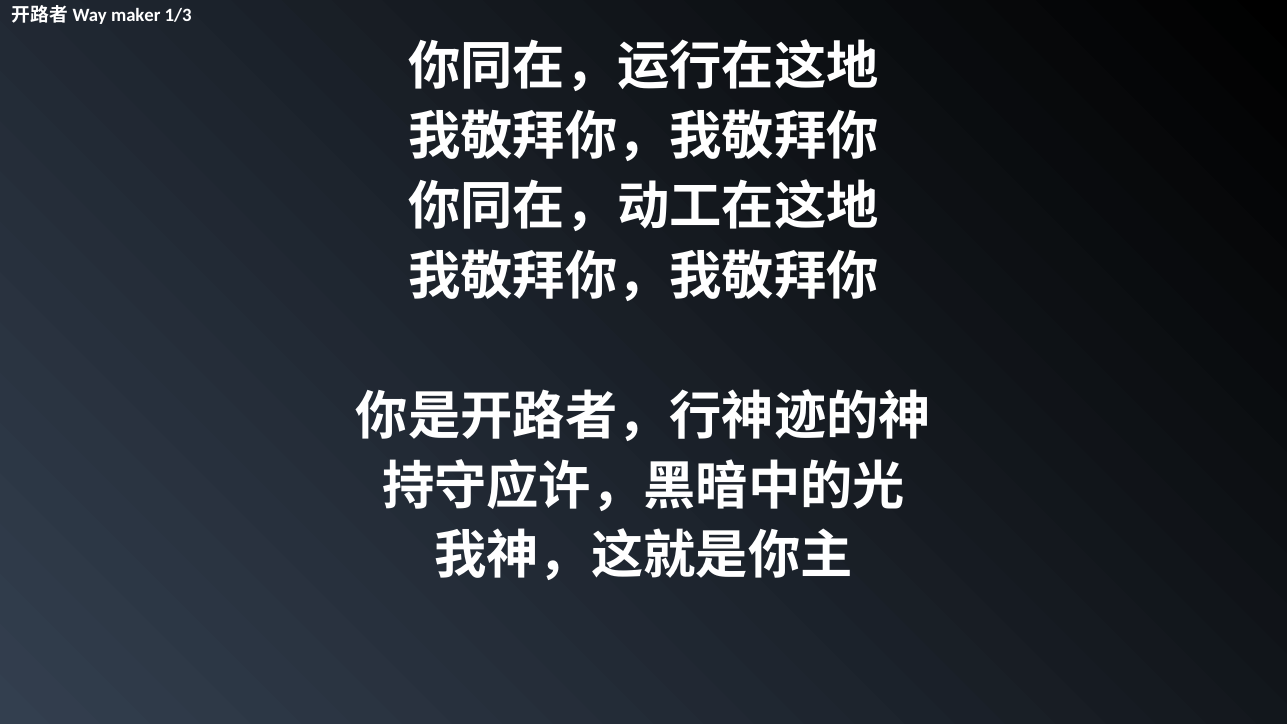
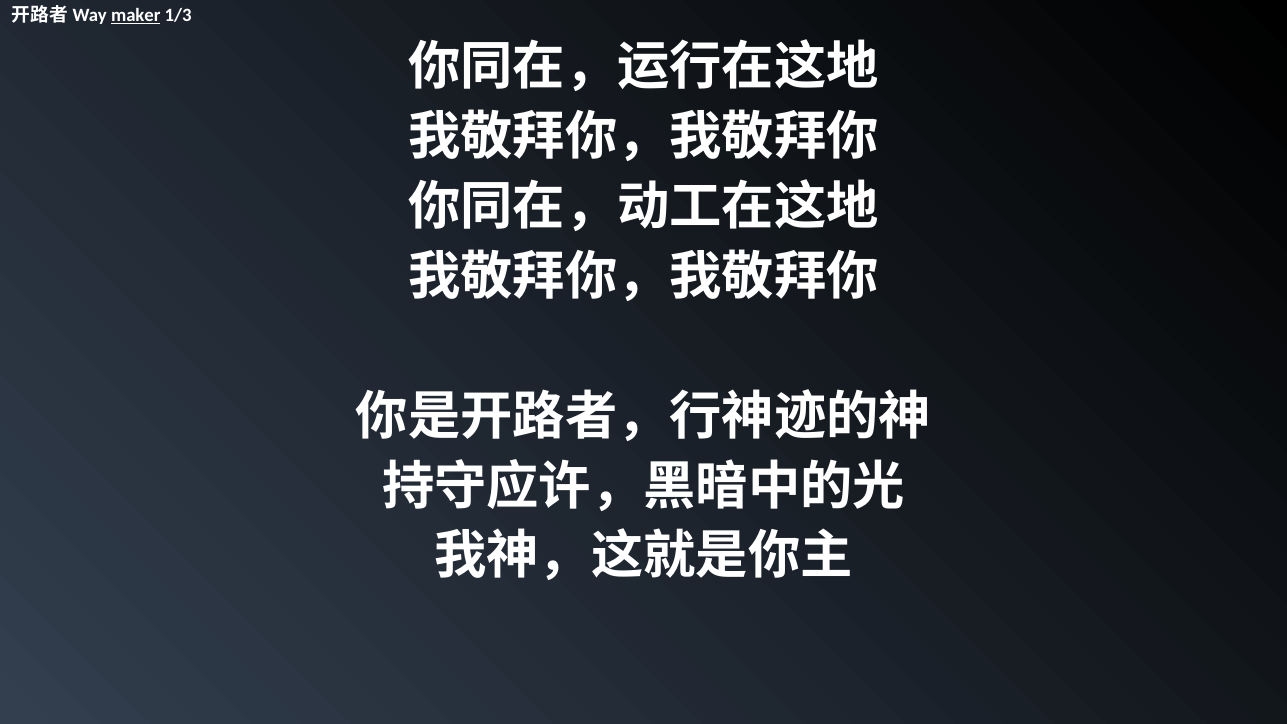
maker underline: none -> present
